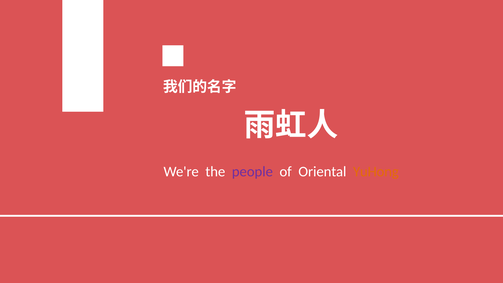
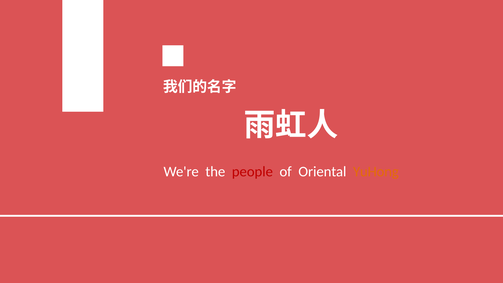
people colour: purple -> red
